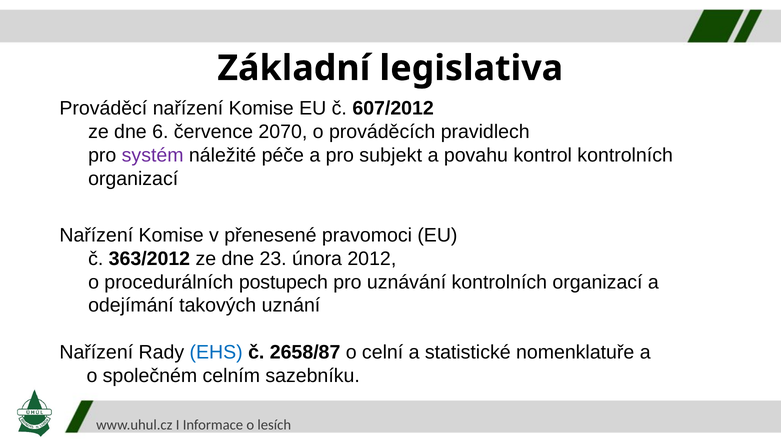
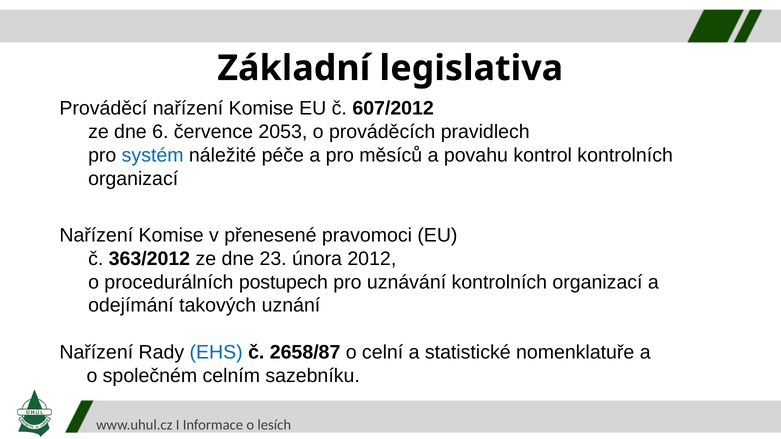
2070: 2070 -> 2053
systém colour: purple -> blue
subjekt: subjekt -> měsíců
